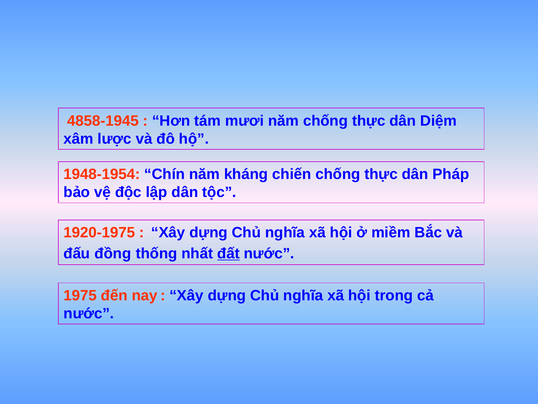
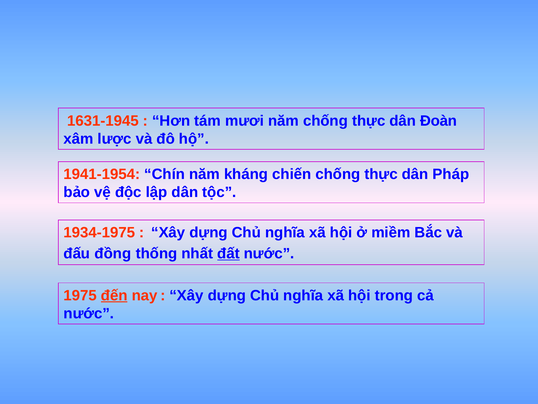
4858-1945: 4858-1945 -> 1631-1945
Diệm: Diệm -> Đoàn
1948-1954: 1948-1954 -> 1941-1954
1920-1975: 1920-1975 -> 1934-1975
đến underline: none -> present
